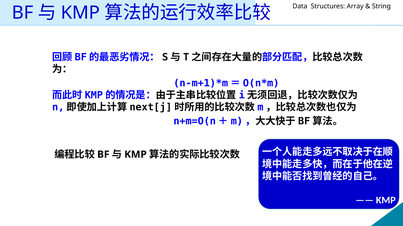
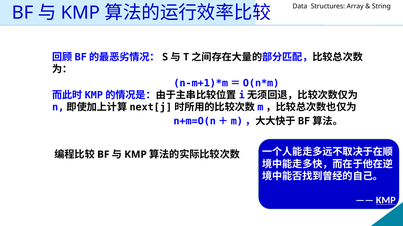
KMP at (386, 201) underline: none -> present
